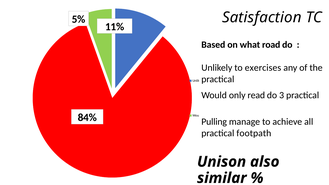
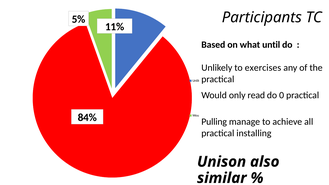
Satisfaction: Satisfaction -> Participants
road: road -> until
3: 3 -> 0
footpath: footpath -> installing
